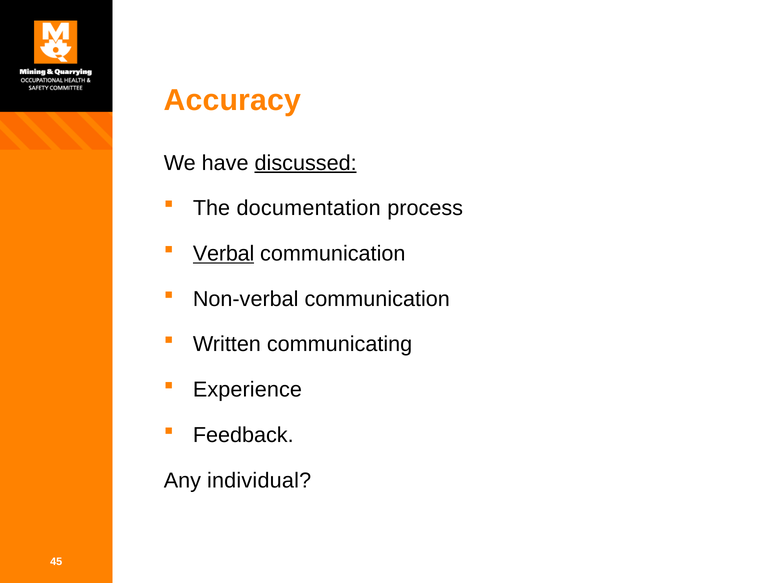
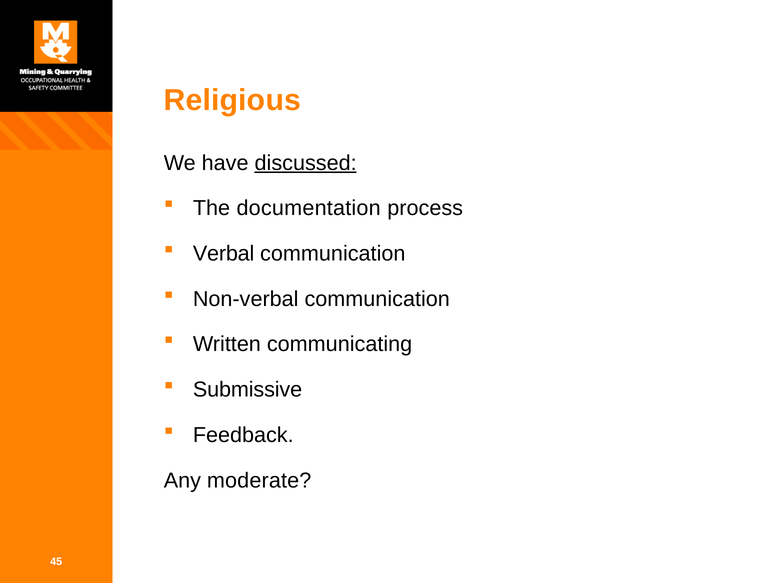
Accuracy: Accuracy -> Religious
Verbal underline: present -> none
Experience: Experience -> Submissive
individual: individual -> moderate
